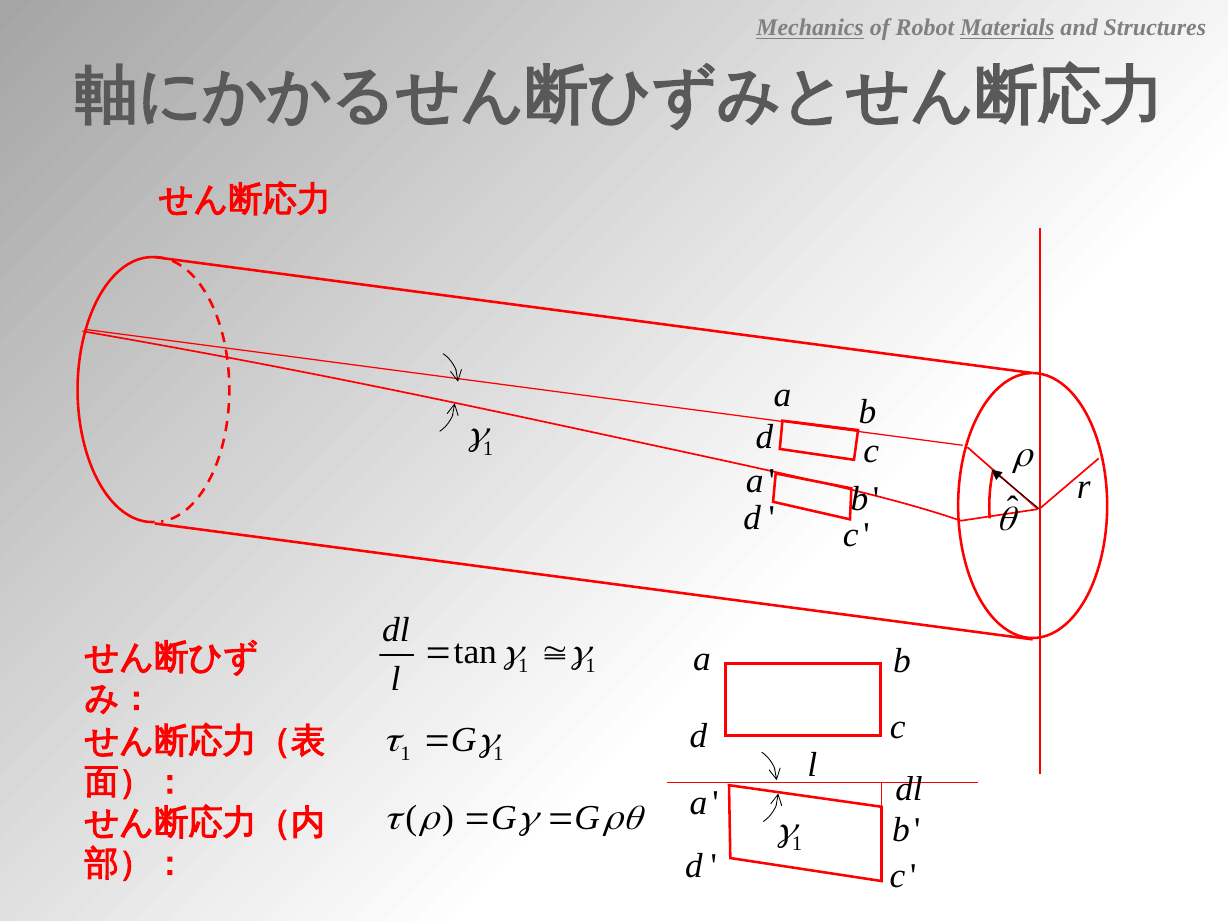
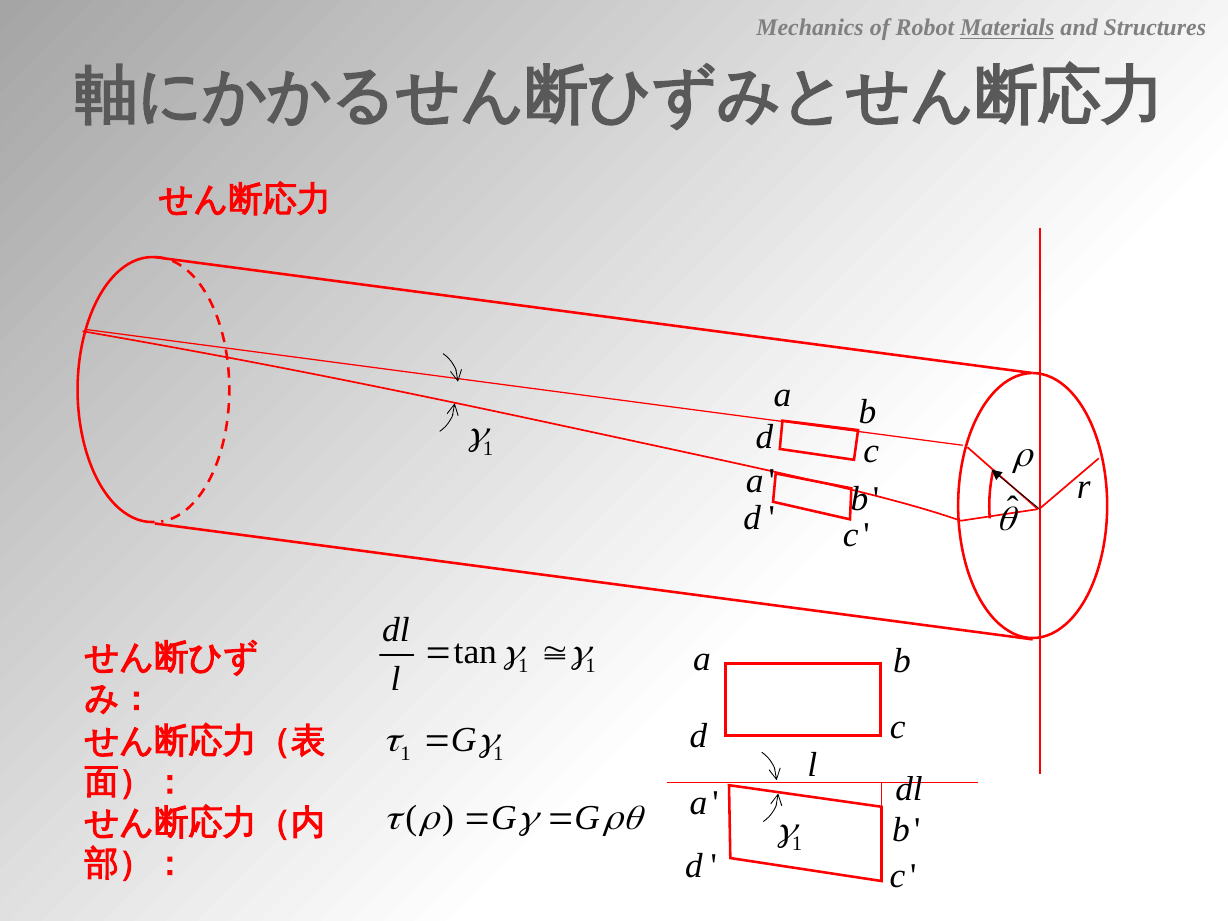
Mechanics underline: present -> none
